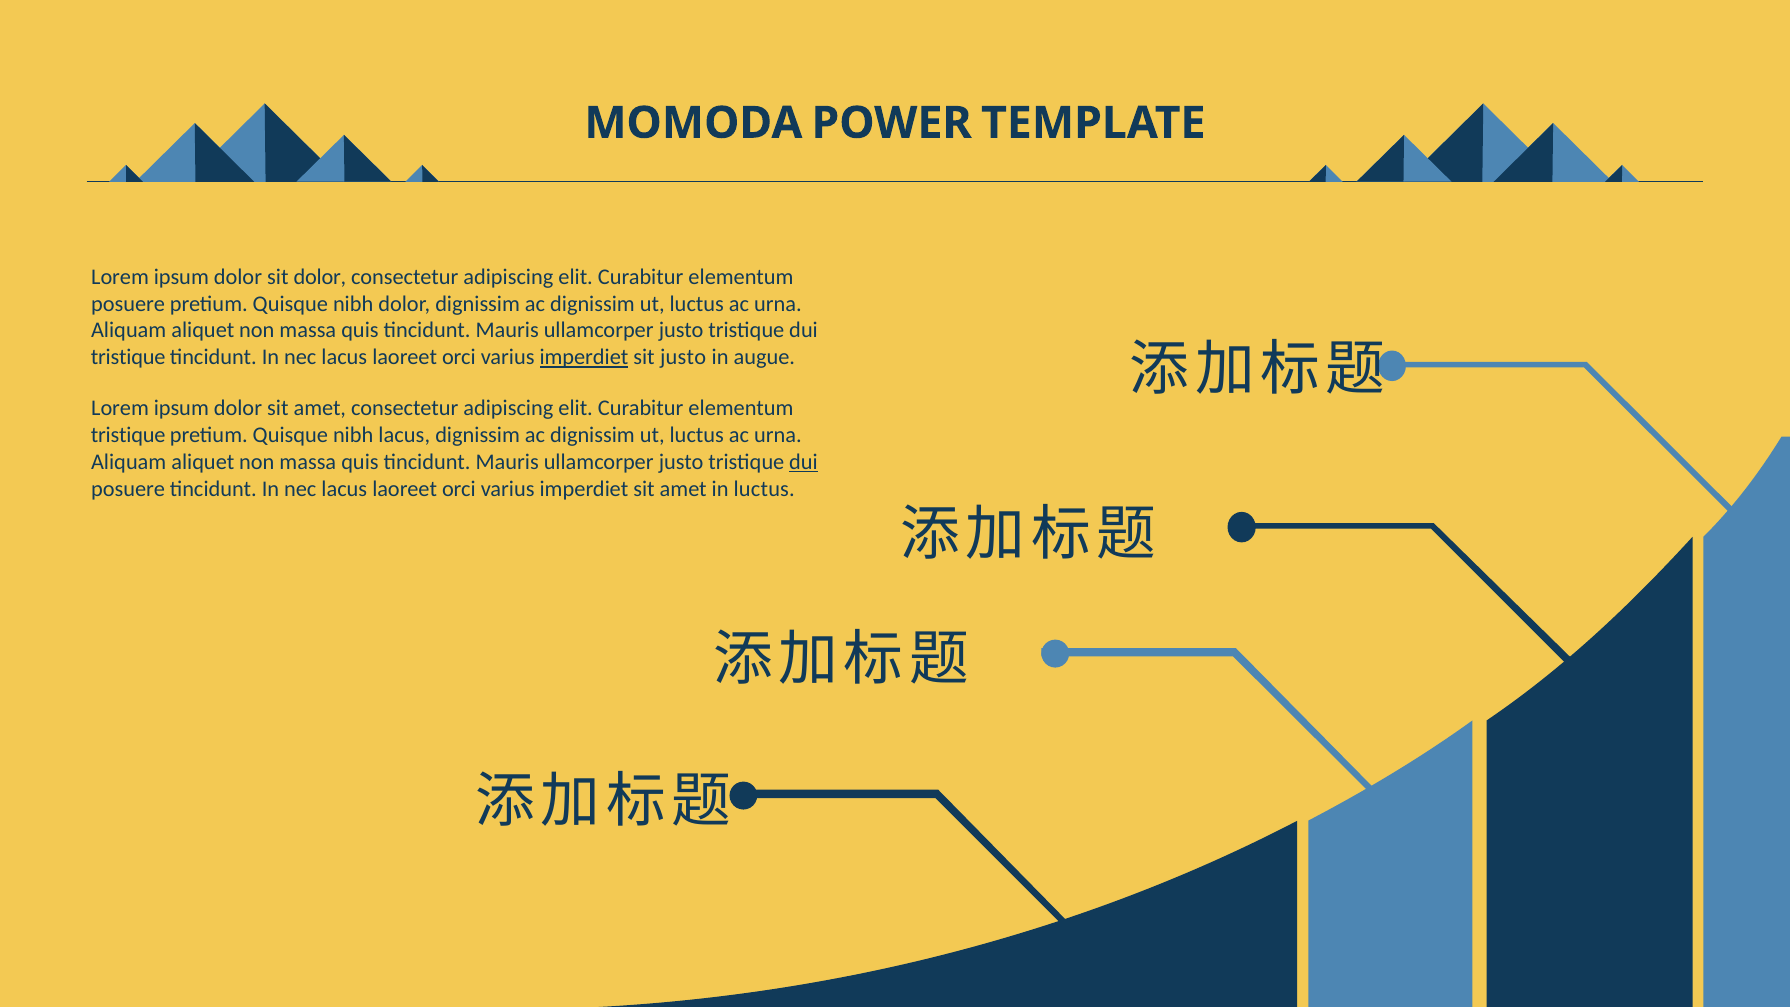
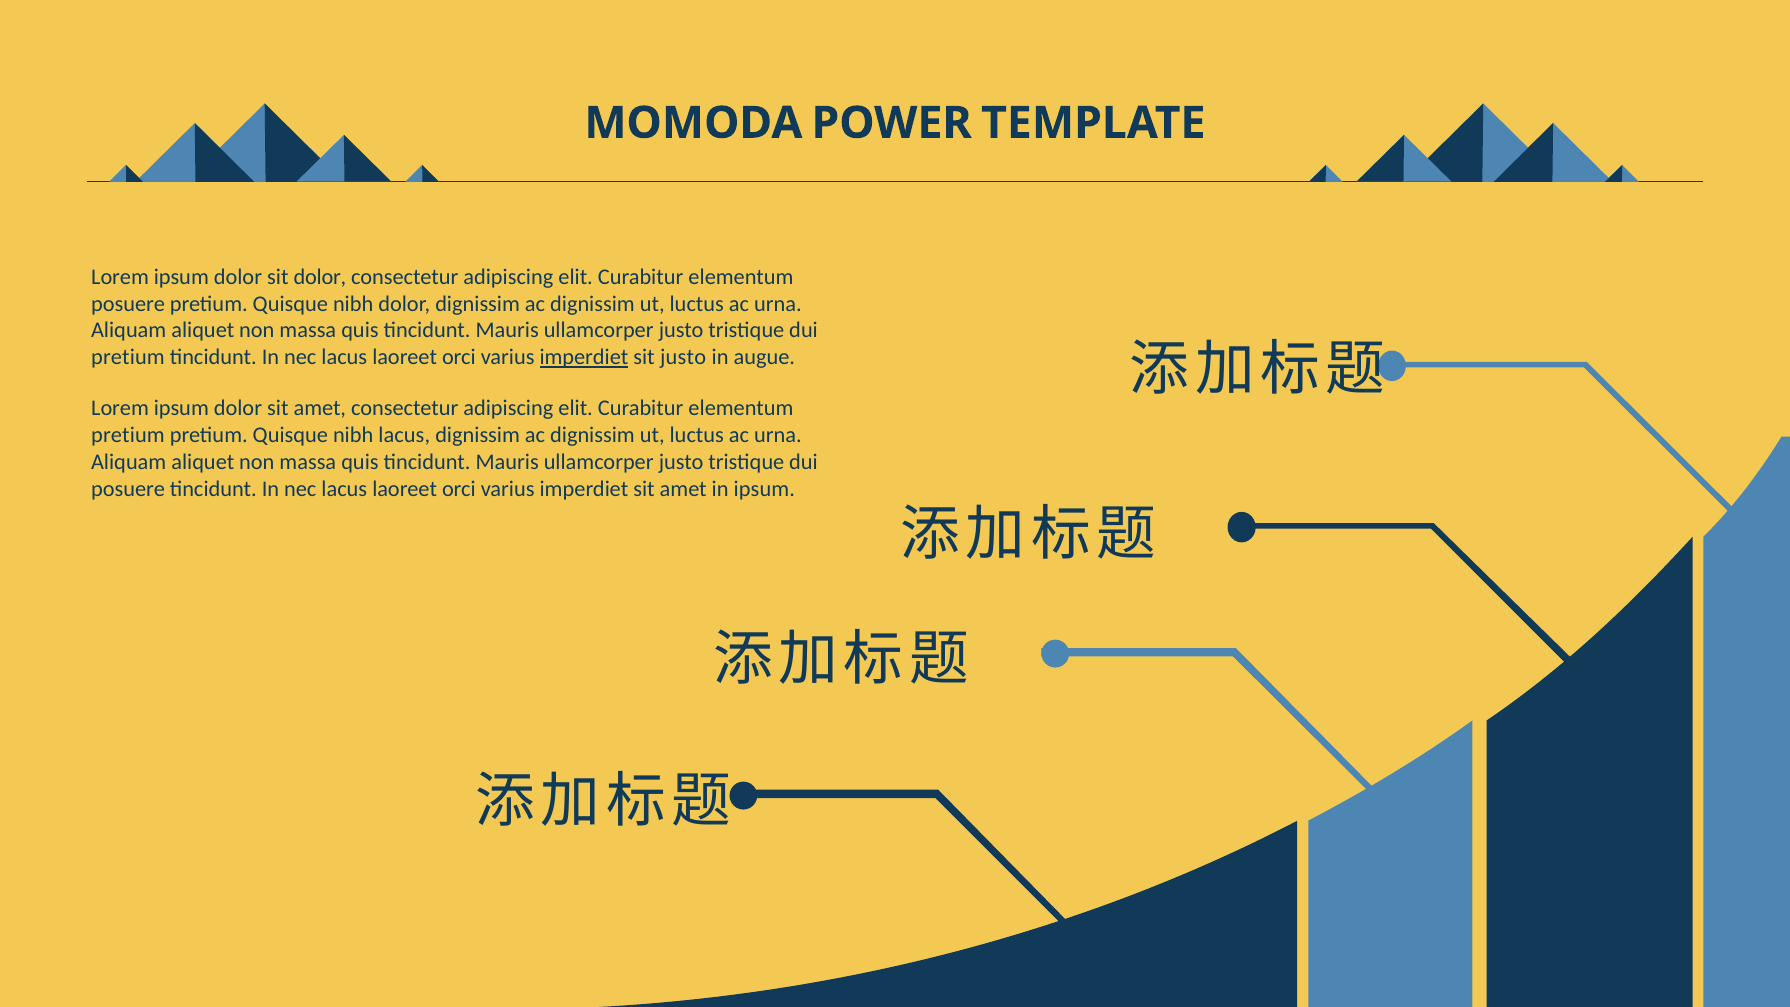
tristique at (128, 357): tristique -> pretium
tristique at (128, 435): tristique -> pretium
dui at (804, 462) underline: present -> none
in luctus: luctus -> ipsum
